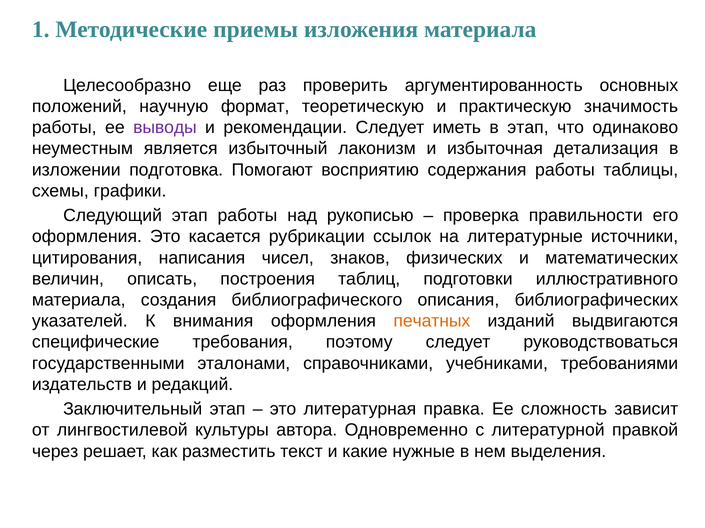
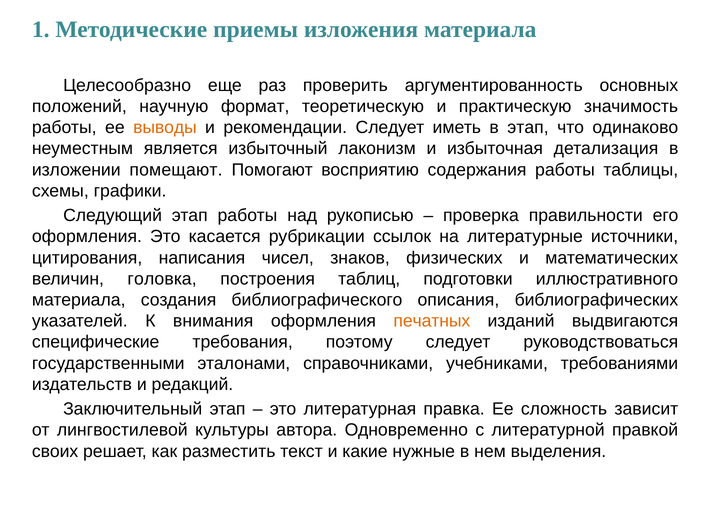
выводы colour: purple -> orange
подготовка: подготовка -> помещают
описать: описать -> головка
через: через -> своих
